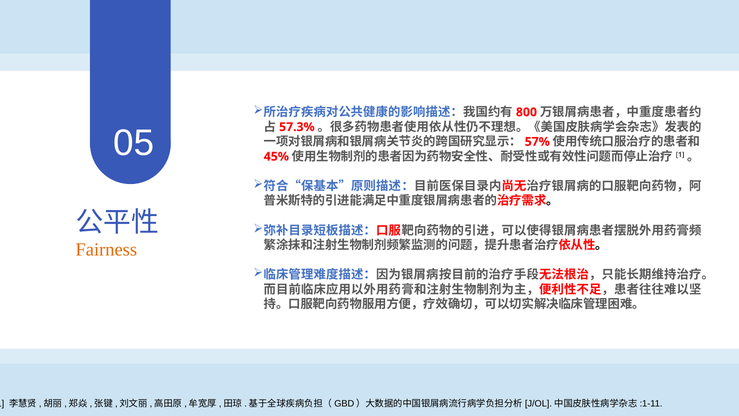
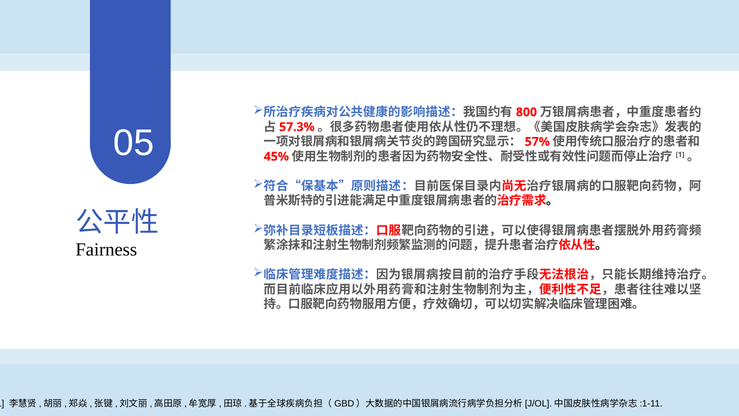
Fairness colour: orange -> black
